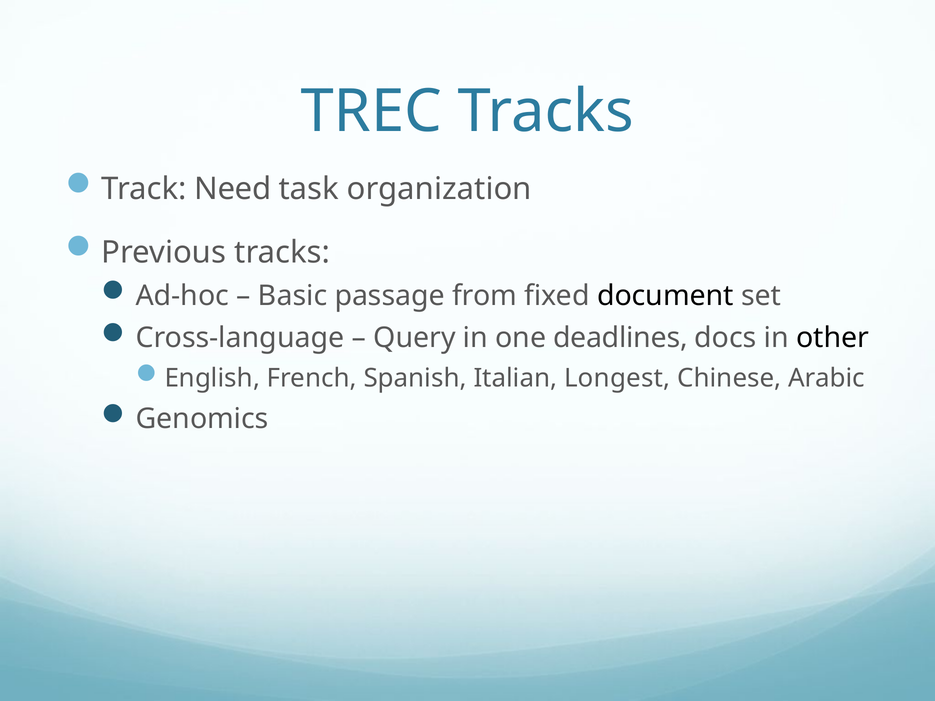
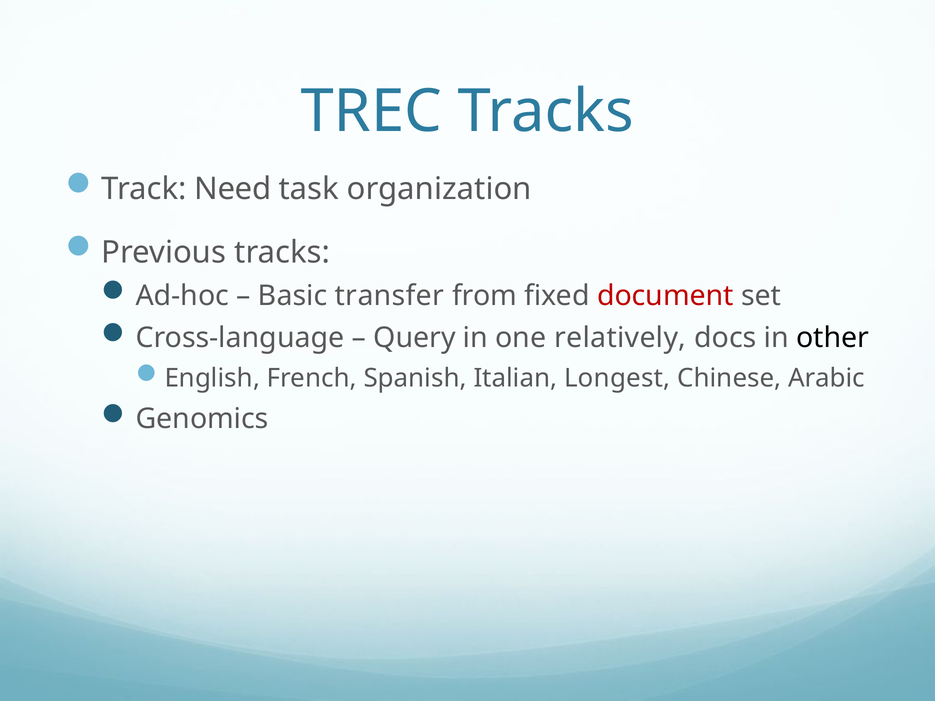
passage: passage -> transfer
document colour: black -> red
deadlines: deadlines -> relatively
